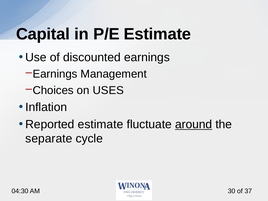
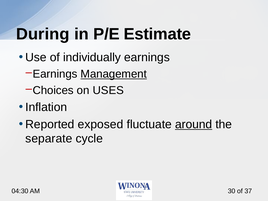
Capital: Capital -> During
discounted: discounted -> individually
Management underline: none -> present
Reported estimate: estimate -> exposed
